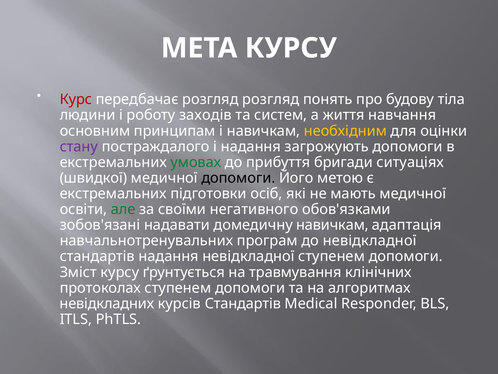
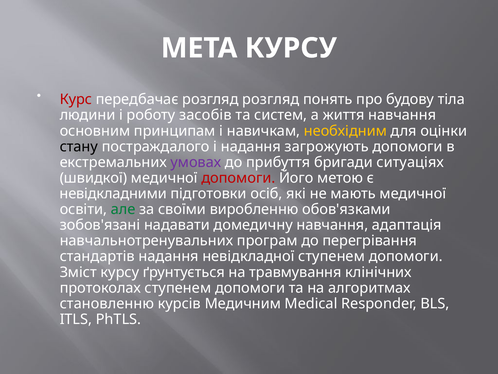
заходів: заходів -> засобів
стану colour: purple -> black
умовах colour: green -> purple
допомоги at (238, 178) colour: black -> red
екстремальних at (113, 193): екстремальних -> невідкладними
негативного: негативного -> виробленню
домедичну навичкам: навичкам -> навчання
до невідкладної: невідкладної -> перегрівання
невідкладних: невідкладних -> становленню
курсів Стандартів: Стандартів -> Медичним
